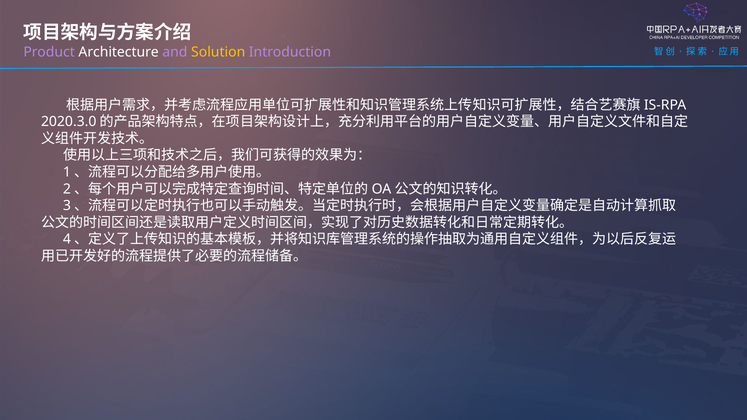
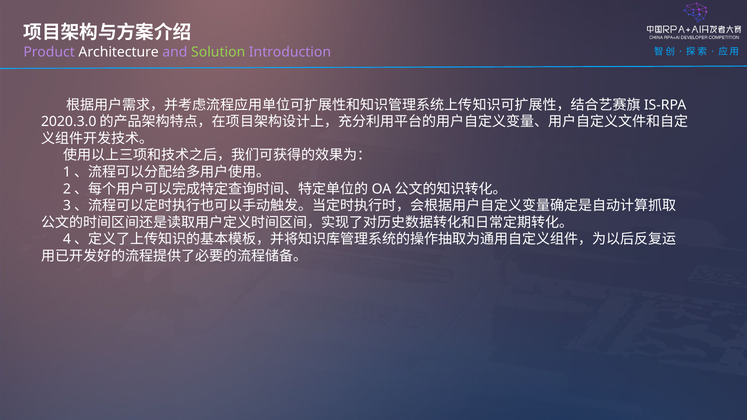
Solution colour: yellow -> light green
